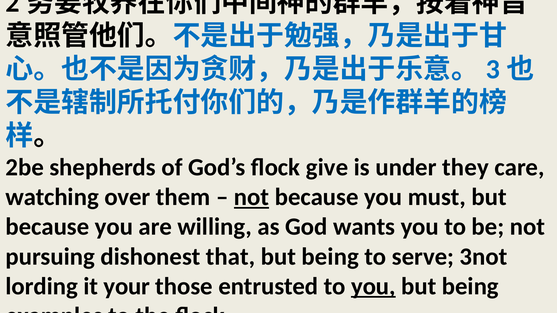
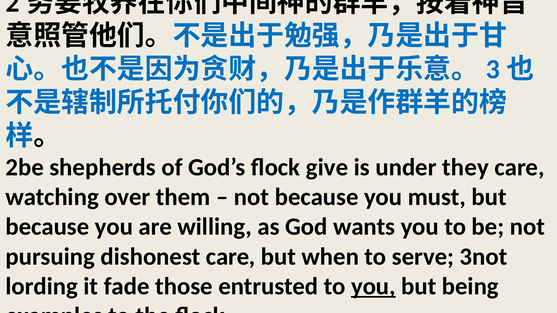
not at (252, 197) underline: present -> none
dishonest that: that -> care
being at (330, 257): being -> when
your: your -> fade
